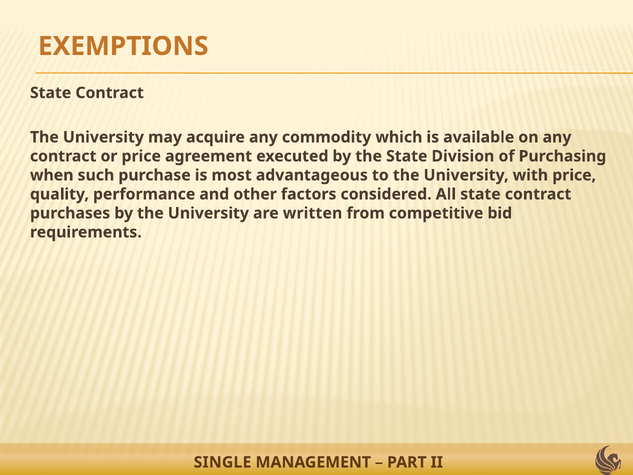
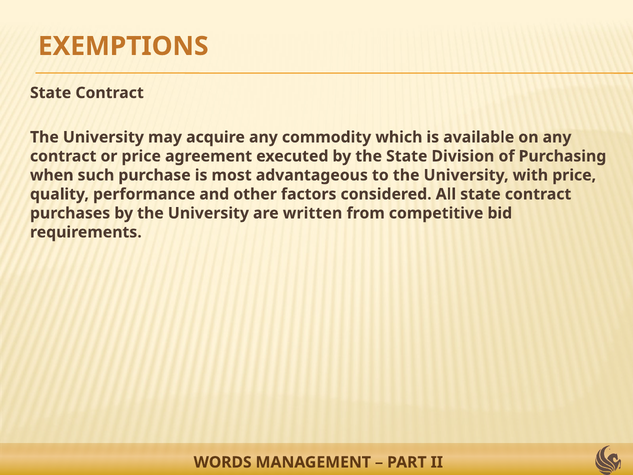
SINGLE: SINGLE -> WORDS
